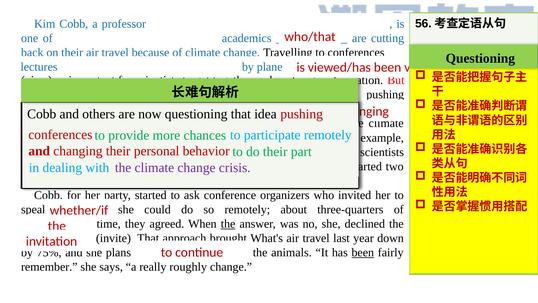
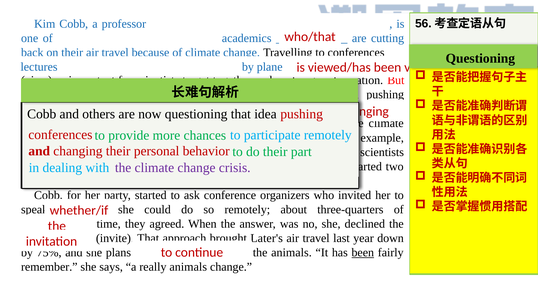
the at (228, 224) underline: present -> none
What's: What's -> Later's
really roughly: roughly -> animals
